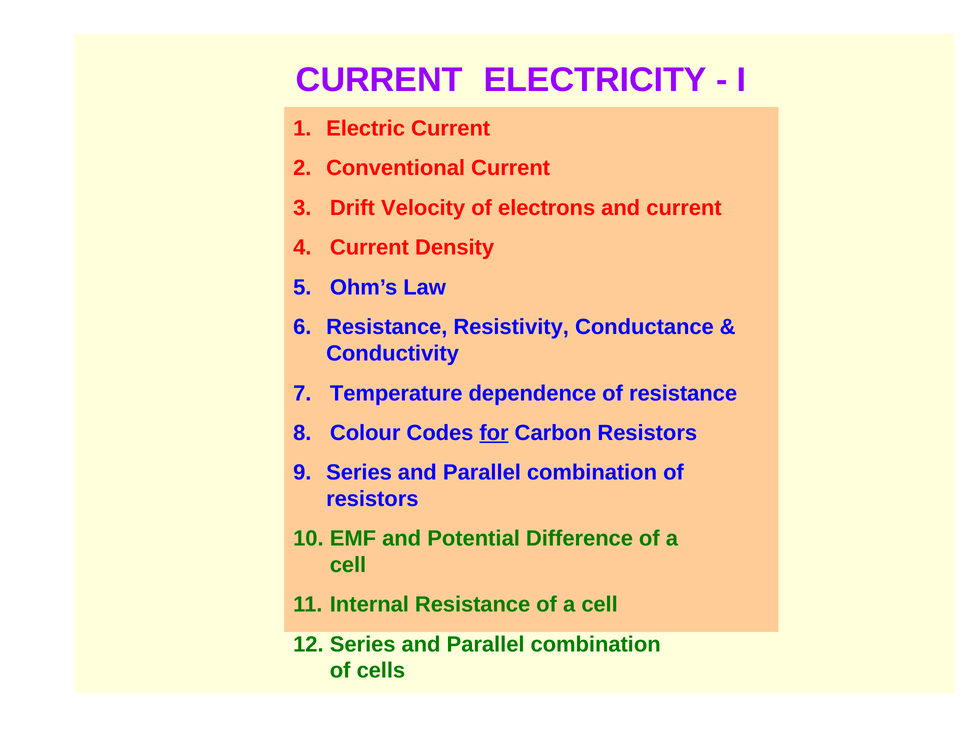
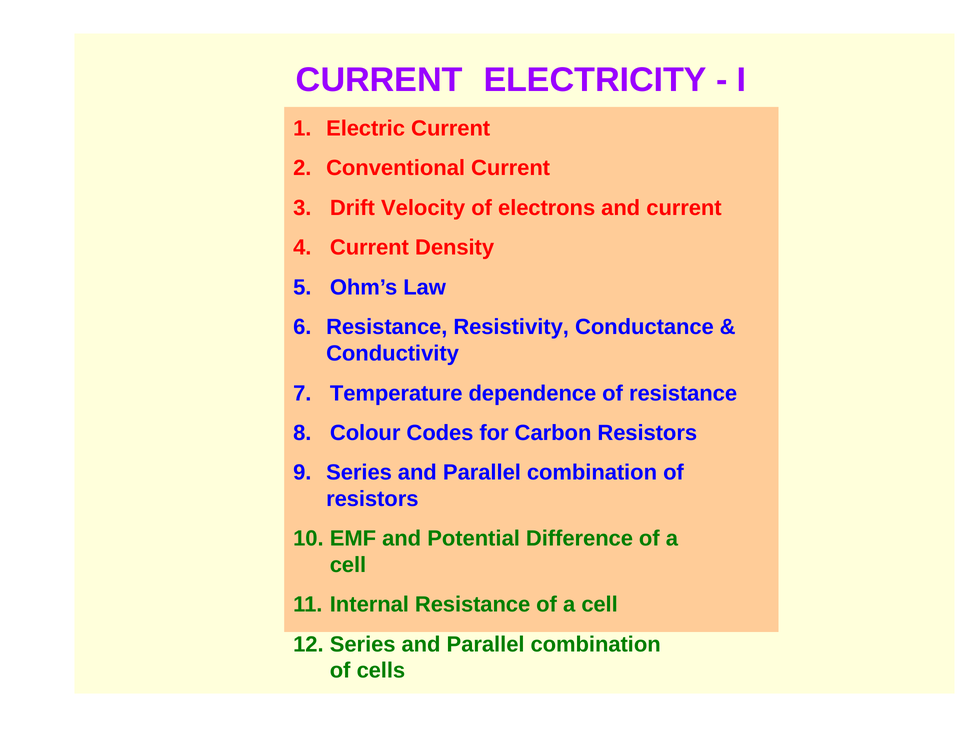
for underline: present -> none
